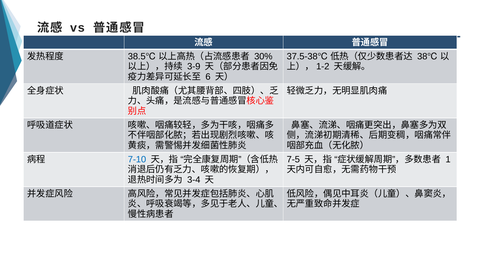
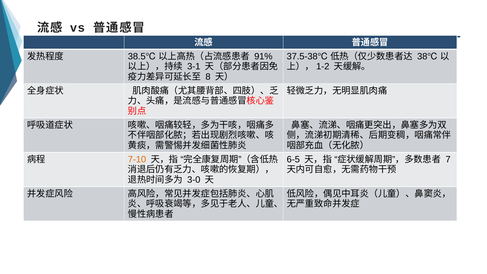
30%: 30% -> 91%
3-9: 3-9 -> 3-1
6: 6 -> 8
7-5: 7-5 -> 6-5
7-10 colour: blue -> orange
1: 1 -> 7
3-4: 3-4 -> 3-0
